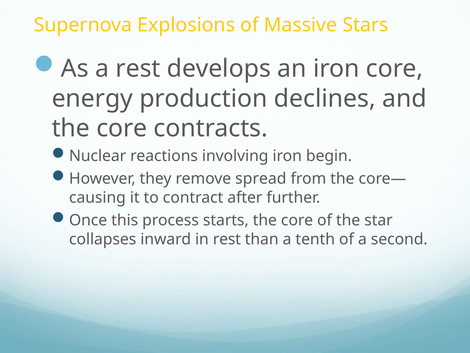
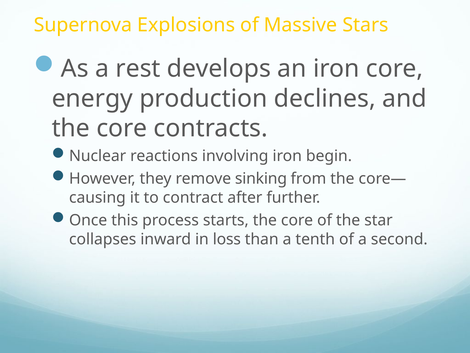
spread: spread -> sinking
in rest: rest -> loss
